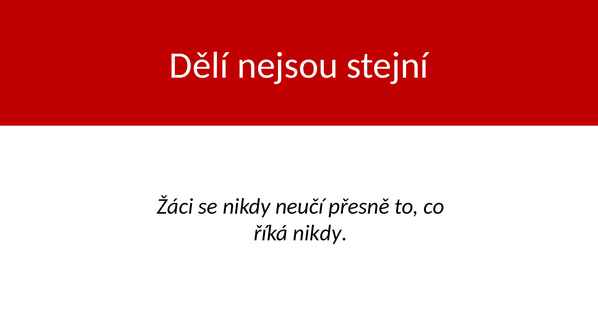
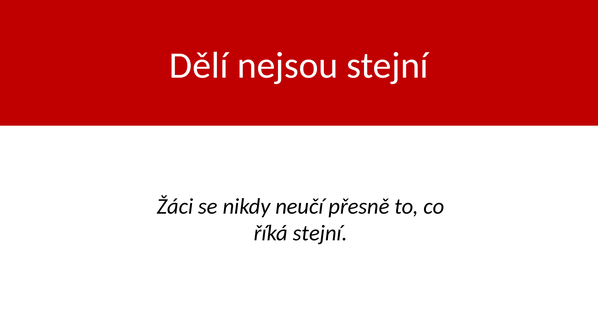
říká nikdy: nikdy -> stejní
